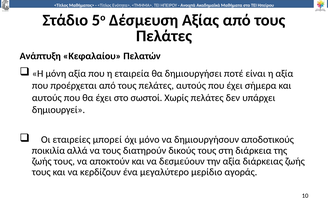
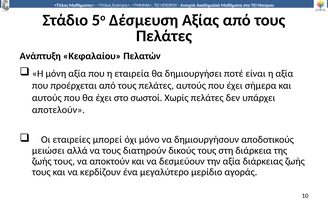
δημιουργεί: δημιουργεί -> αποτελούν
ποικιλία: ποικιλία -> μειώσει
